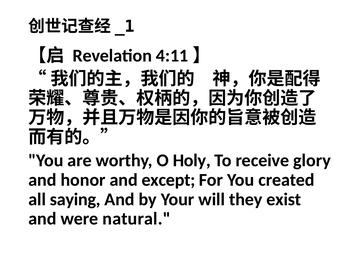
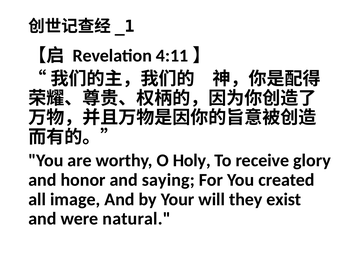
except: except -> saying
saying: saying -> image
